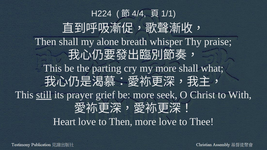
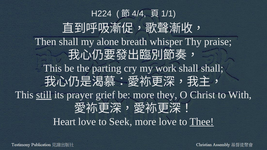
my more: more -> work
shall what: what -> shall
seek: seek -> they
to Then: Then -> Seek
Thee underline: none -> present
